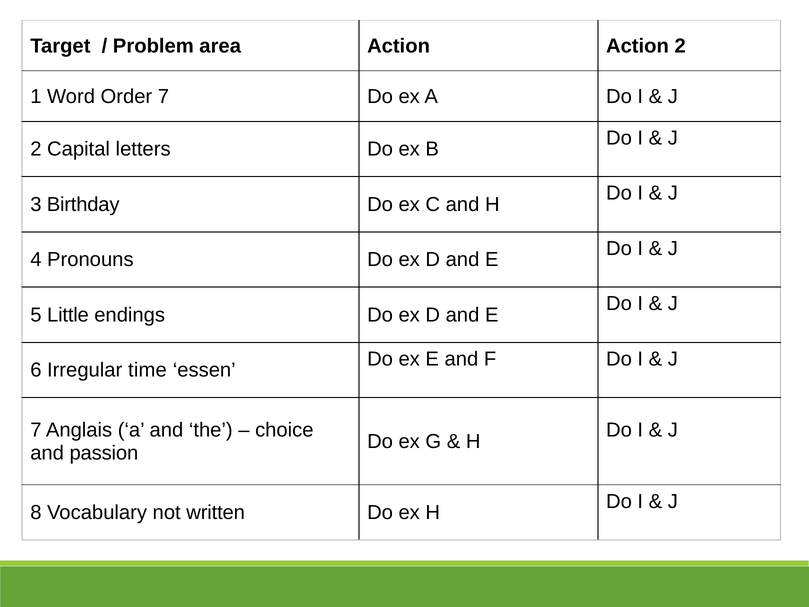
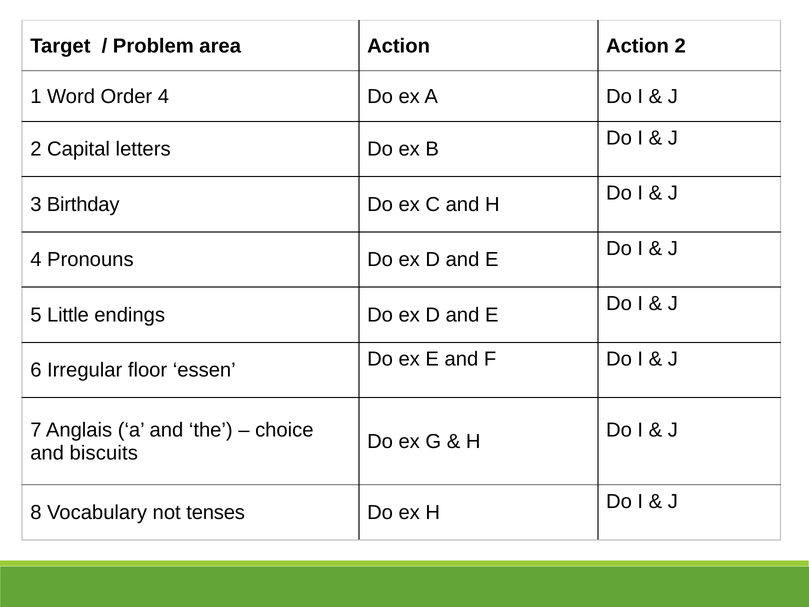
Order 7: 7 -> 4
time: time -> floor
passion: passion -> biscuits
written: written -> tenses
